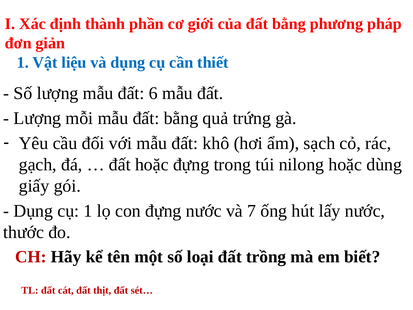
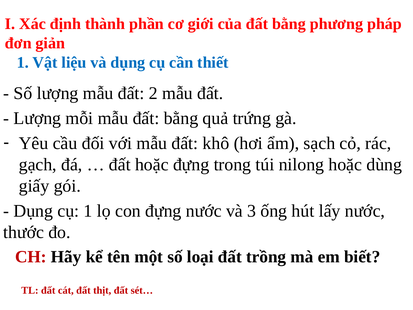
6: 6 -> 2
7: 7 -> 3
